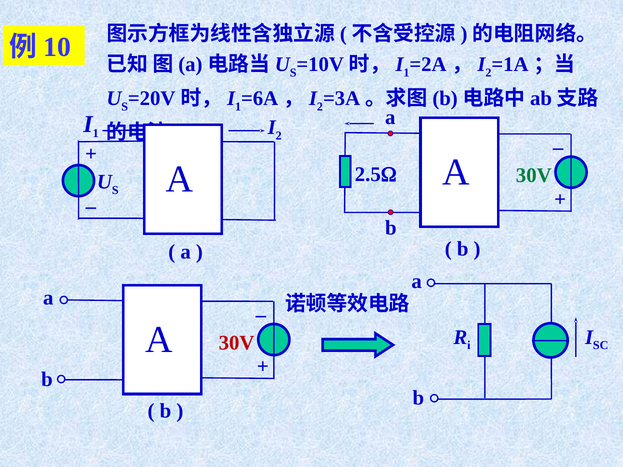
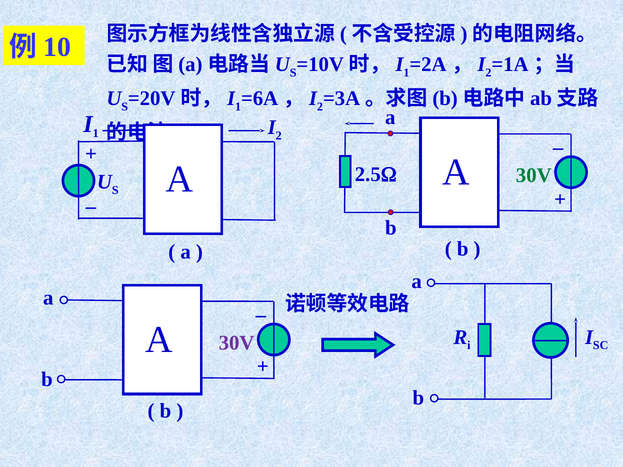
30V at (237, 343) colour: red -> purple
